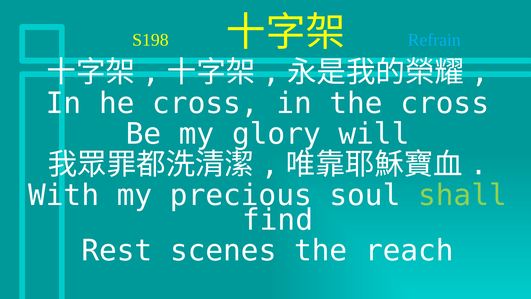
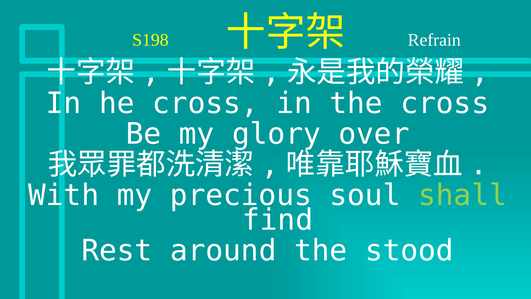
Refrain colour: light blue -> white
will: will -> over
scenes: scenes -> around
reach: reach -> stood
